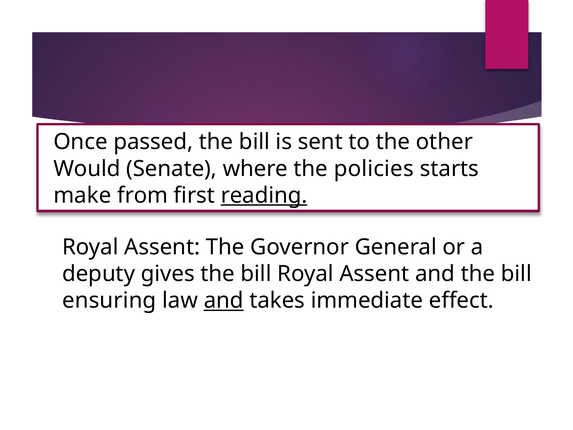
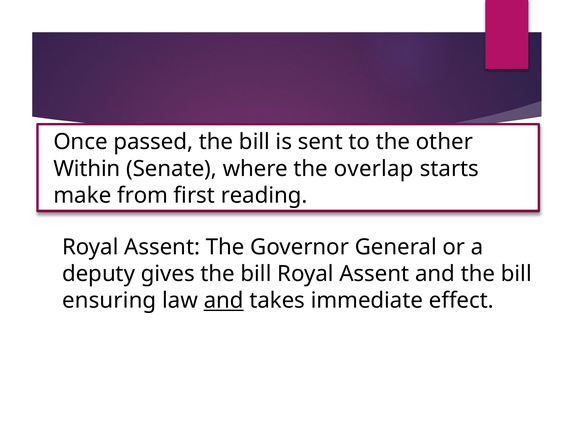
Would: Would -> Within
policies: policies -> overlap
reading underline: present -> none
